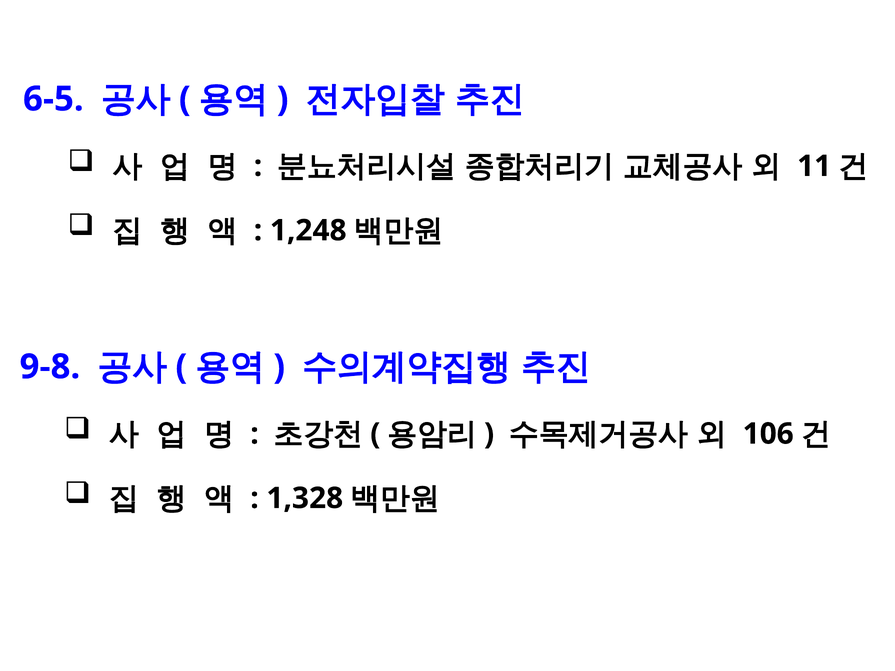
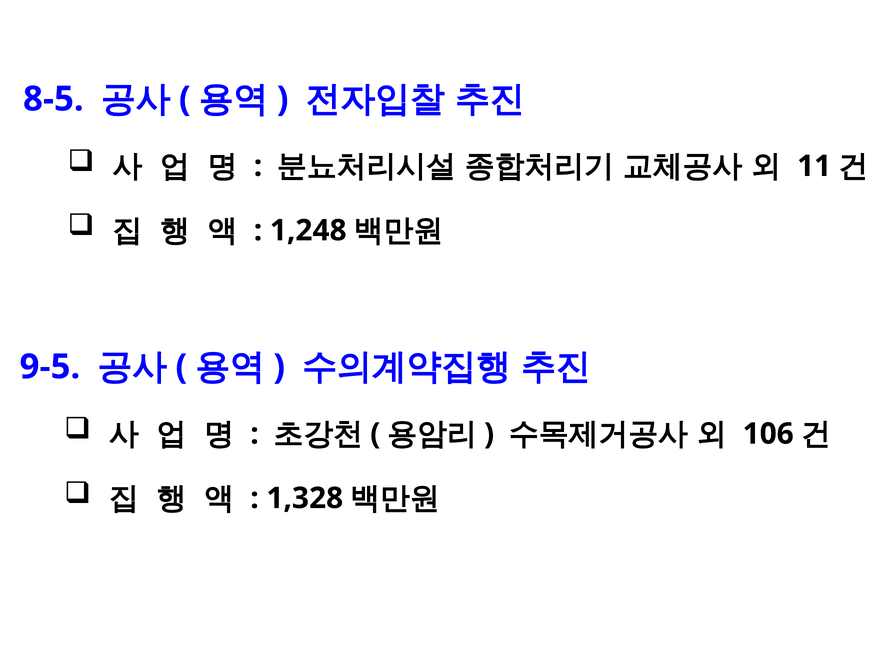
6-5: 6-5 -> 8-5
9-8: 9-8 -> 9-5
